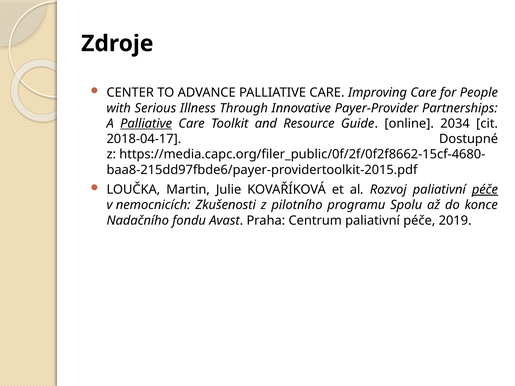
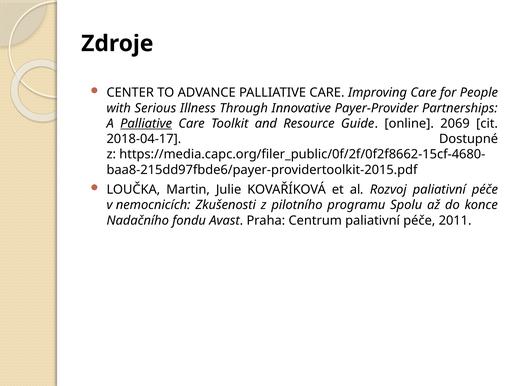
2034: 2034 -> 2069
péče at (485, 190) underline: present -> none
2019: 2019 -> 2011
